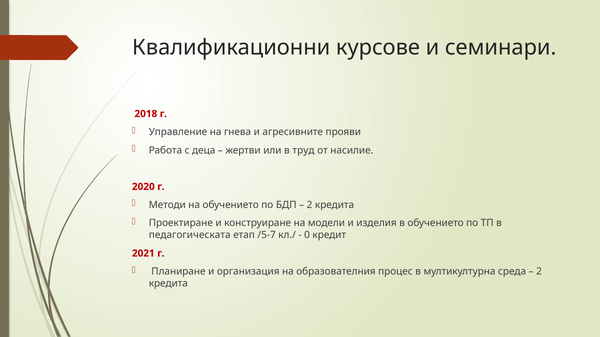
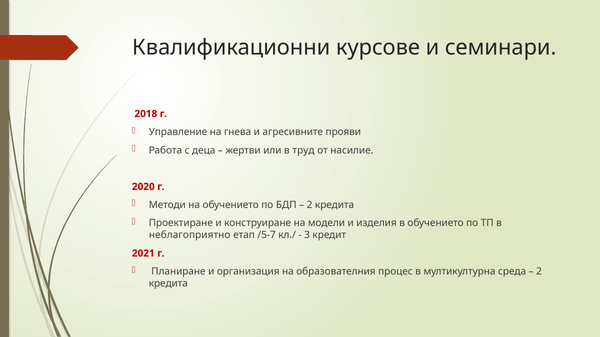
педагогическата: педагогическата -> неблагоприятно
0: 0 -> 3
